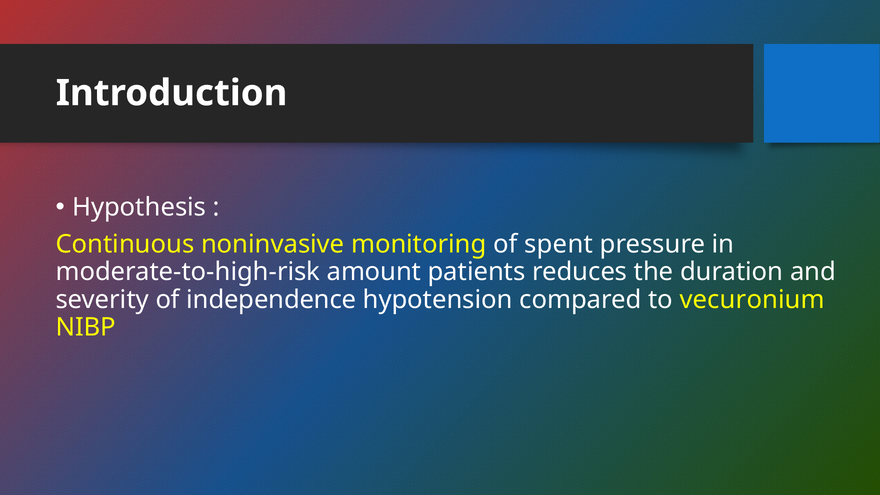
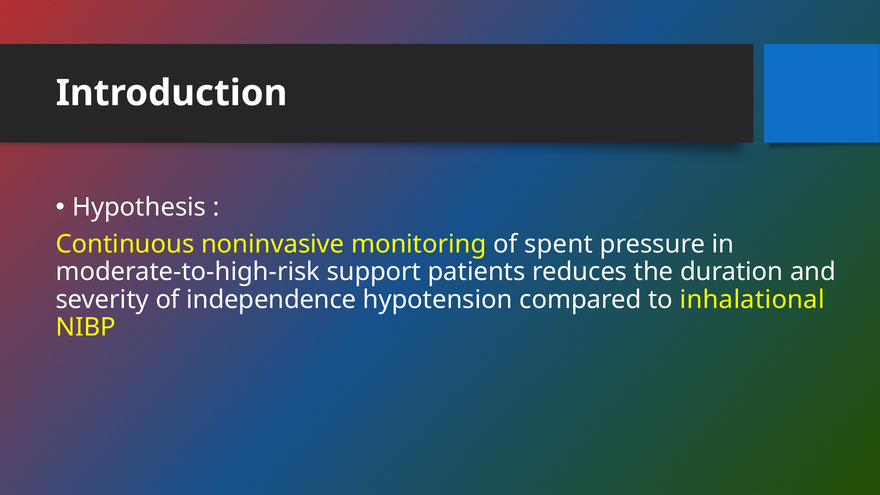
amount: amount -> support
vecuronium: vecuronium -> inhalational
